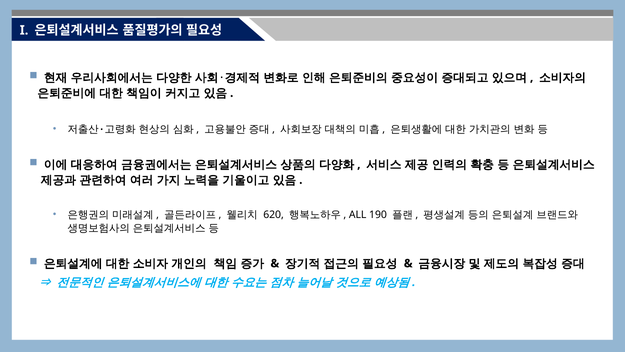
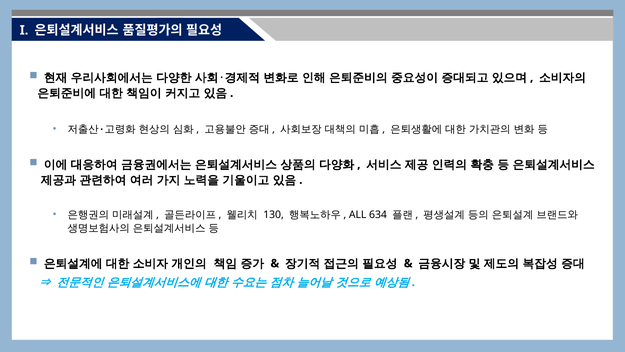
620: 620 -> 130
190: 190 -> 634
